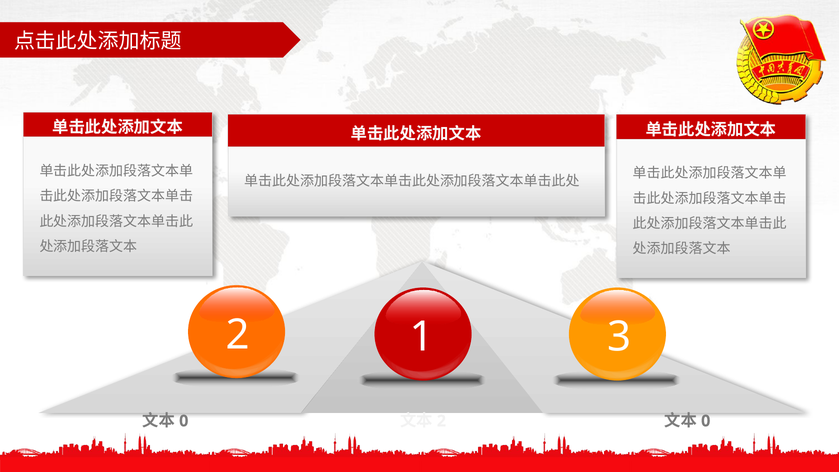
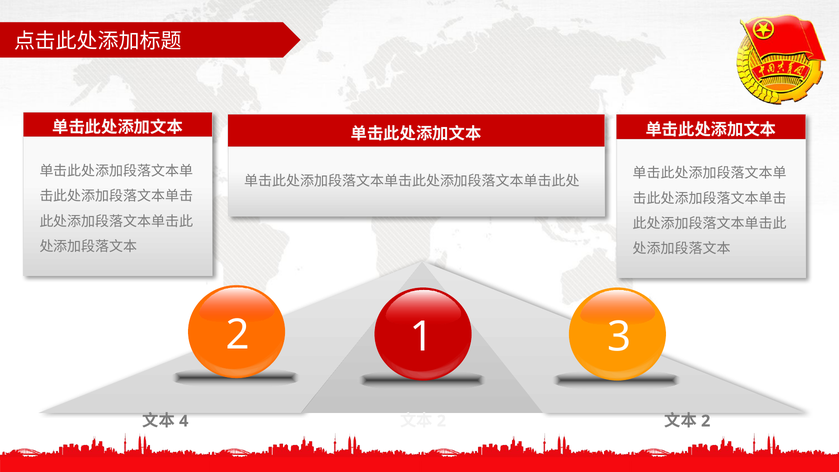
0 at (184, 421): 0 -> 4
0 at (706, 421): 0 -> 2
